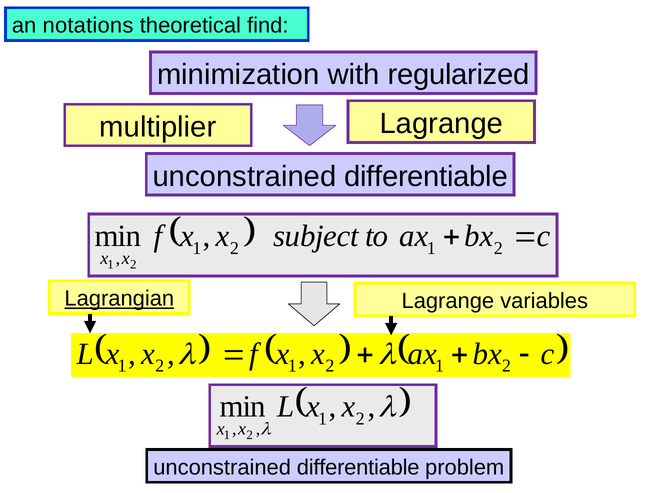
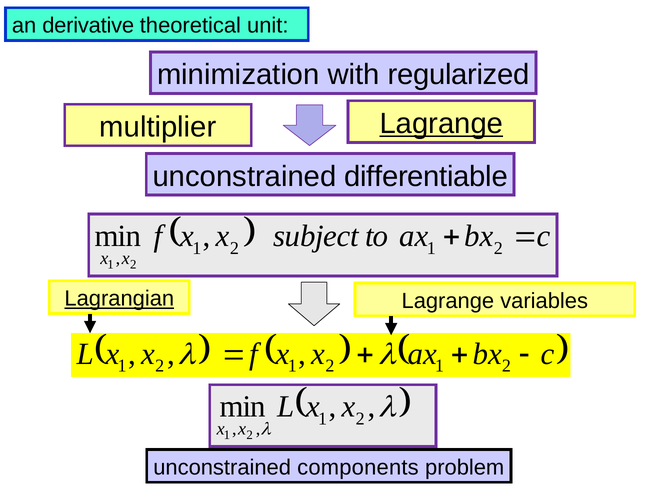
notations: notations -> derivative
find: find -> unit
Lagrange at (441, 124) underline: none -> present
differentiable at (358, 468): differentiable -> components
